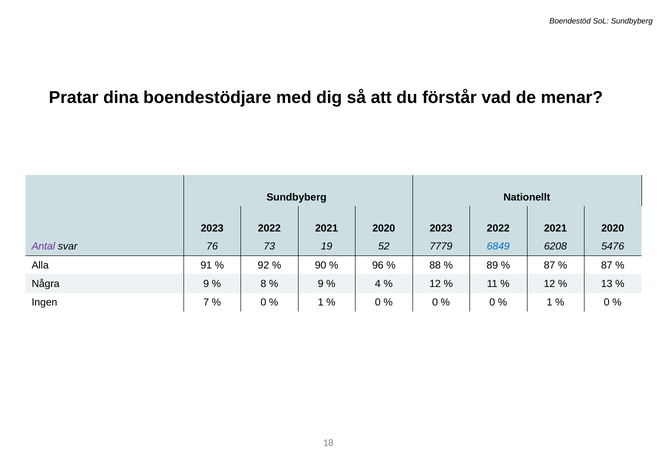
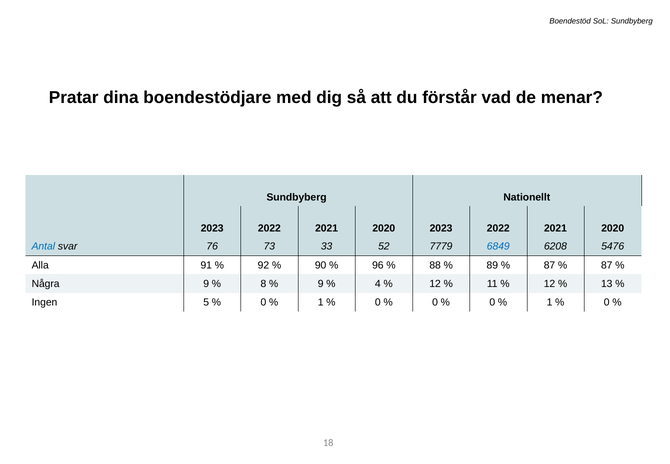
Antal colour: purple -> blue
19: 19 -> 33
7: 7 -> 5
